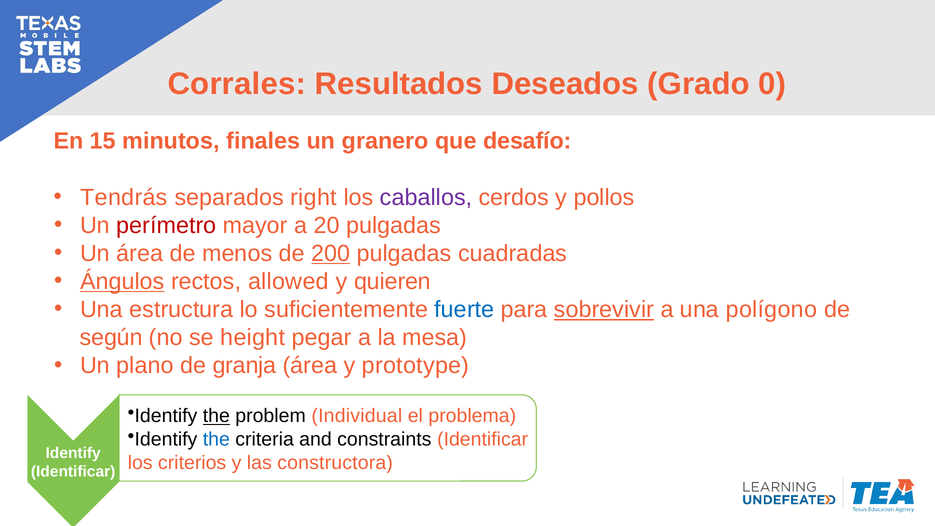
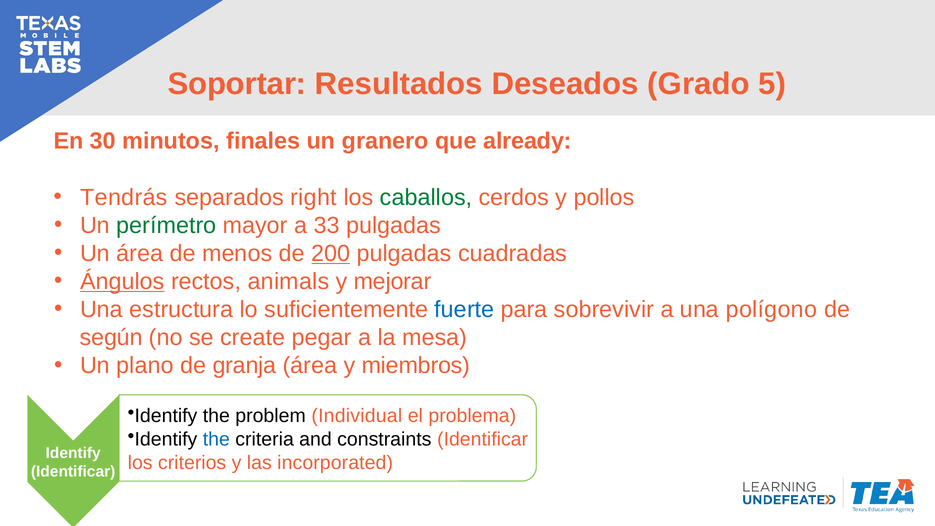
Corrales: Corrales -> Soportar
0: 0 -> 5
15: 15 -> 30
desafío: desafío -> already
caballos colour: purple -> green
perímetro colour: red -> green
20: 20 -> 33
allowed: allowed -> animals
quieren: quieren -> mejorar
sobrevivir underline: present -> none
height: height -> create
prototype: prototype -> miembros
the at (216, 416) underline: present -> none
constructora: constructora -> incorporated
